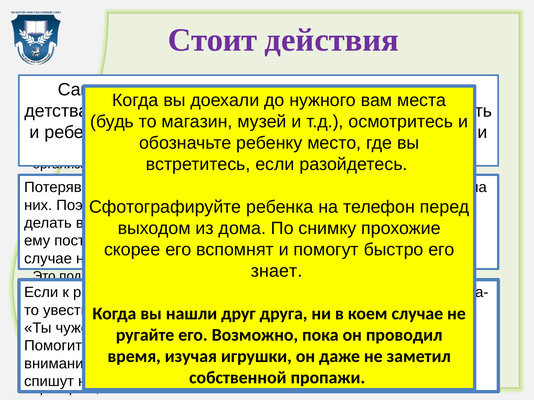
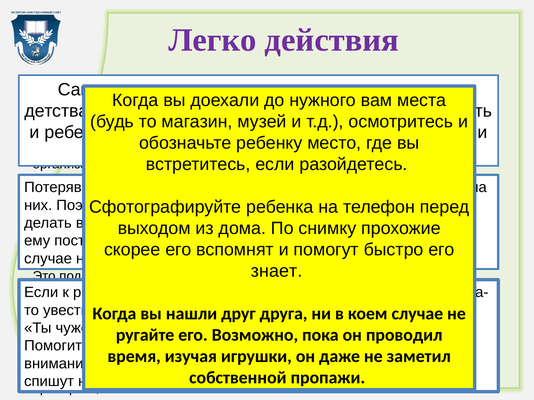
Стоит at (213, 40): Стоит -> Легко
